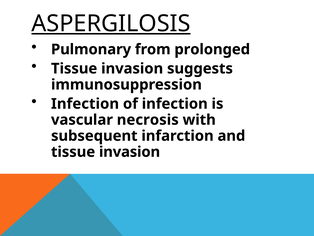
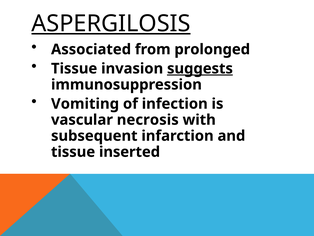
Pulmonary: Pulmonary -> Associated
suggests underline: none -> present
Infection at (85, 104): Infection -> Vomiting
invasion at (130, 152): invasion -> inserted
